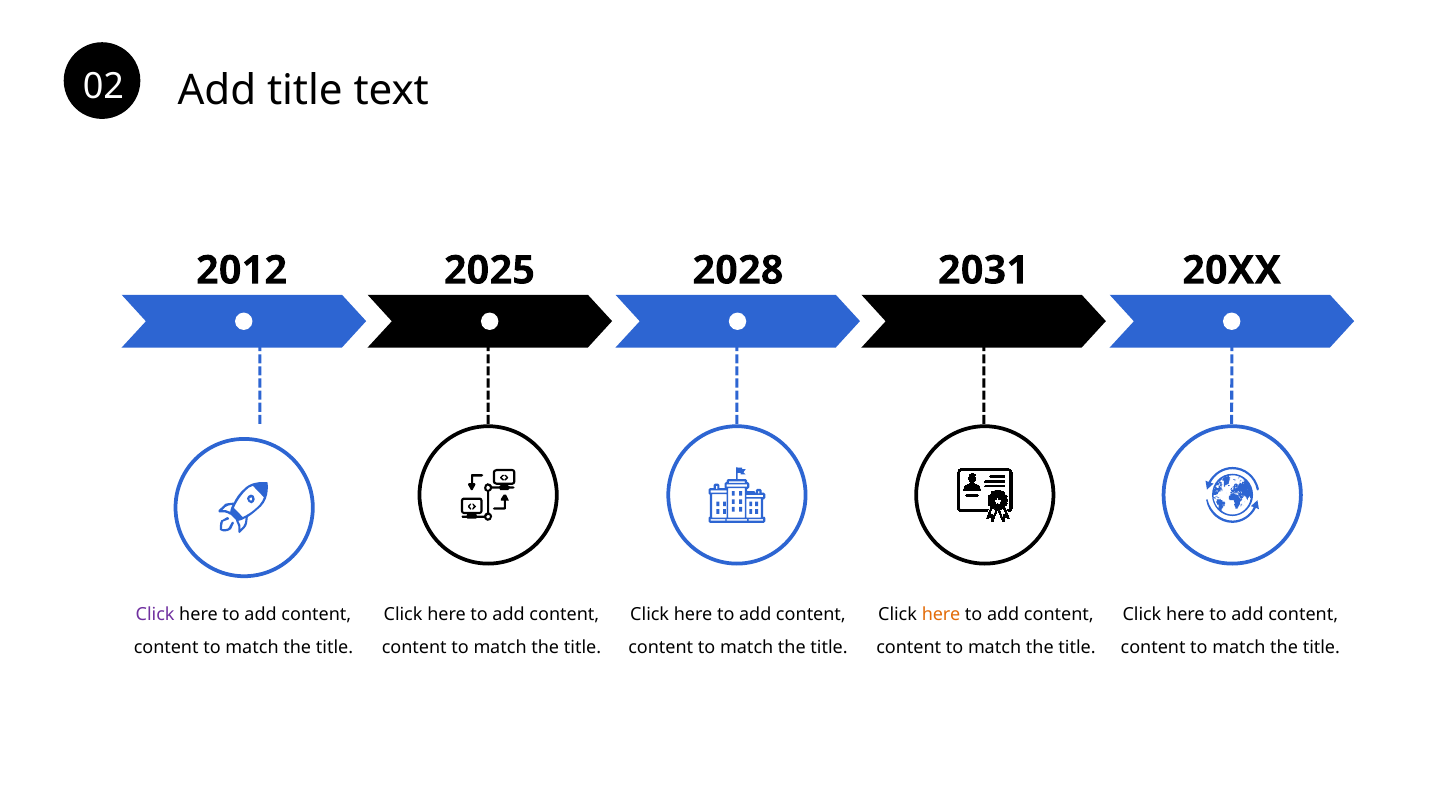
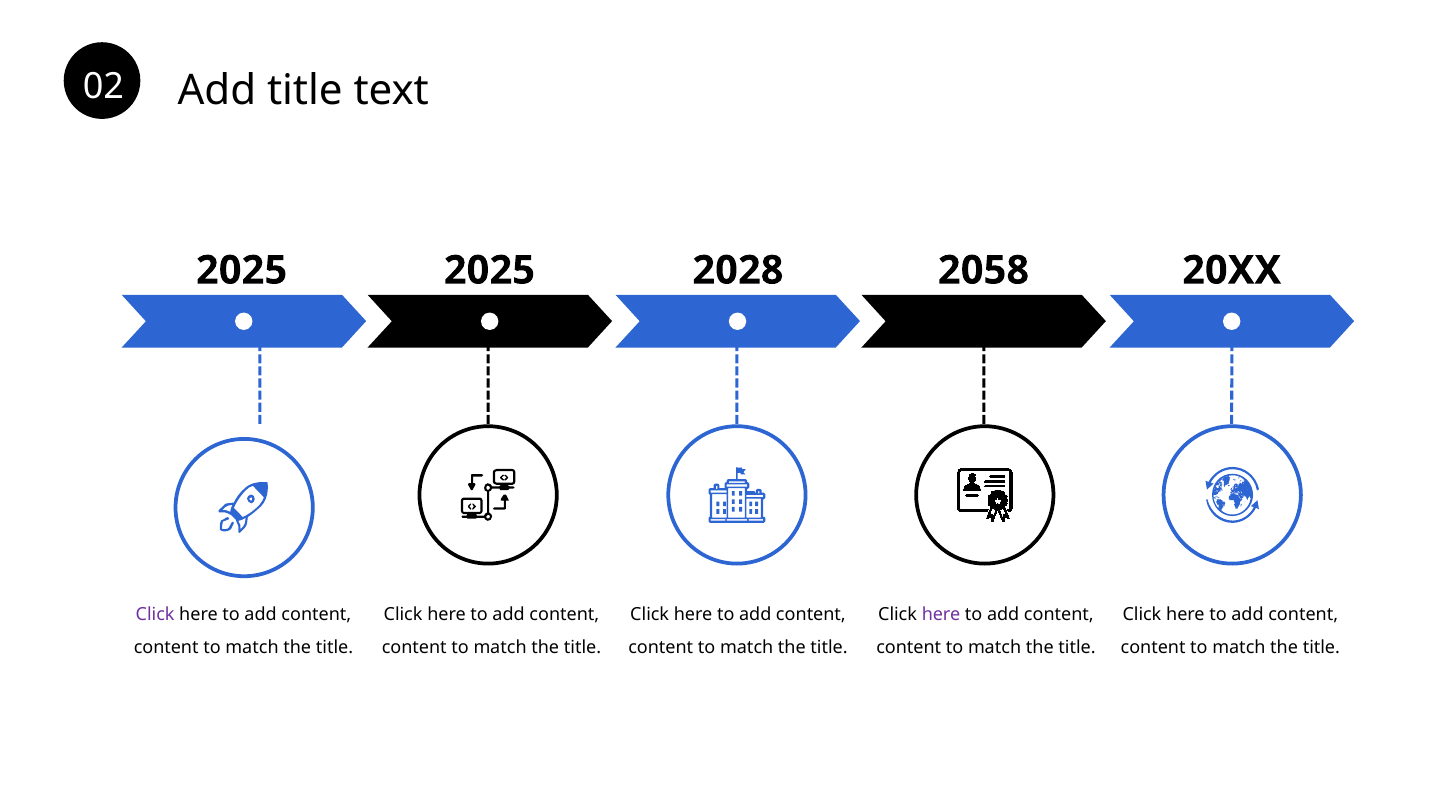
2012 at (242, 270): 2012 -> 2025
2031: 2031 -> 2058
here at (941, 614) colour: orange -> purple
